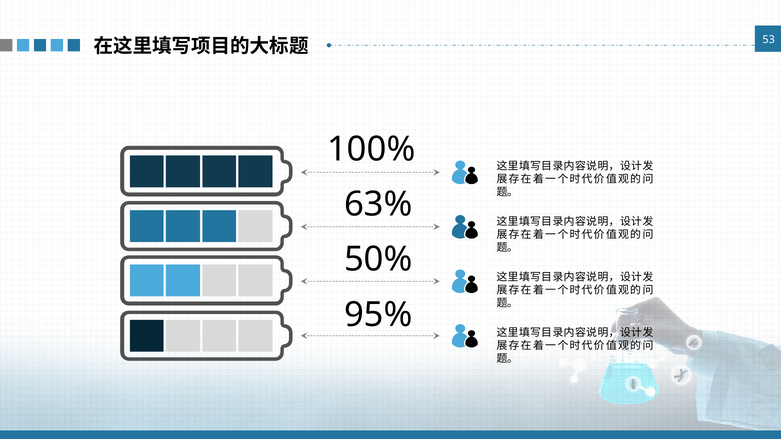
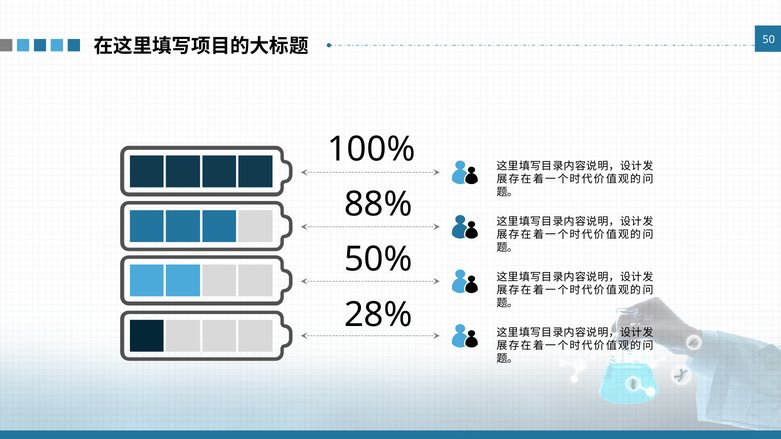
53: 53 -> 50
63%: 63% -> 88%
95%: 95% -> 28%
